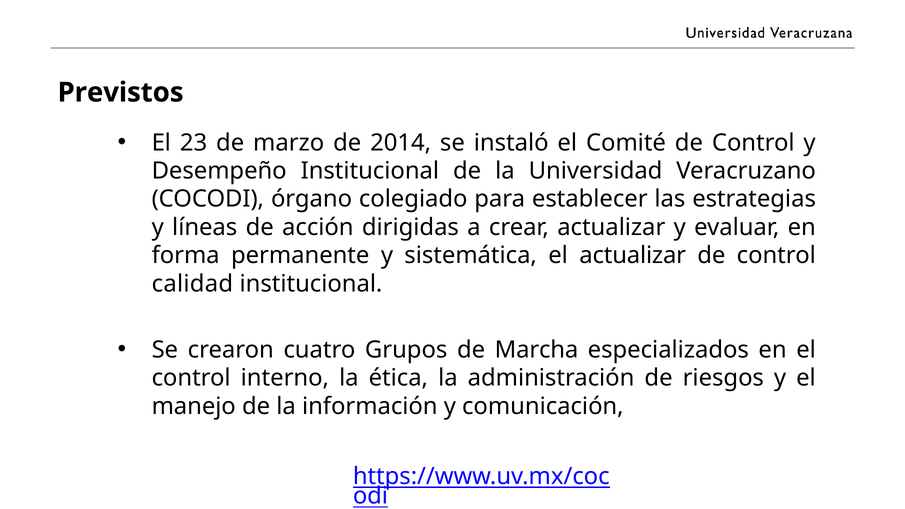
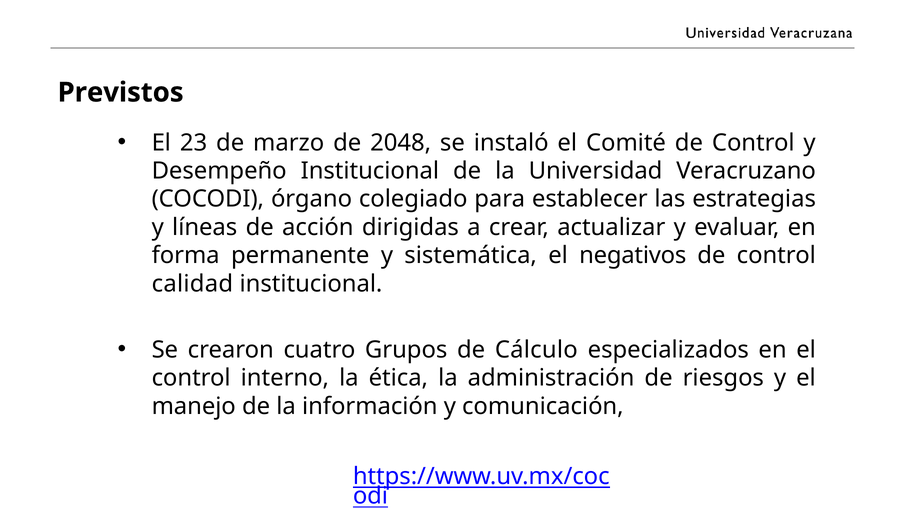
2014: 2014 -> 2048
el actualizar: actualizar -> negativos
Marcha: Marcha -> Cálculo
